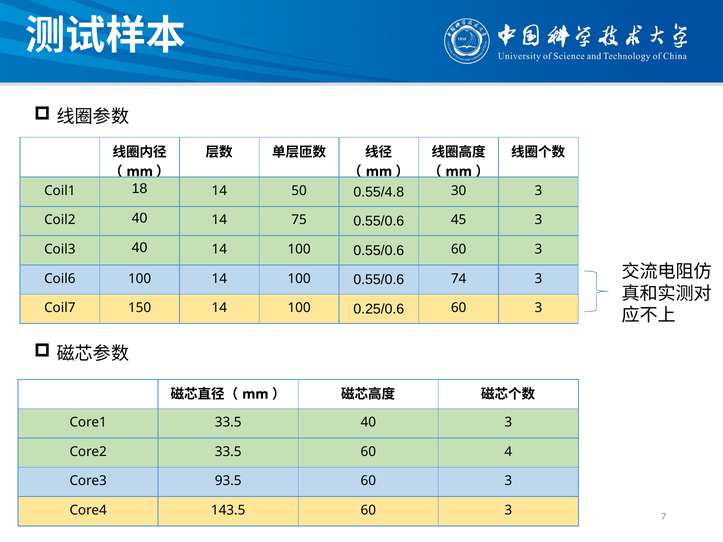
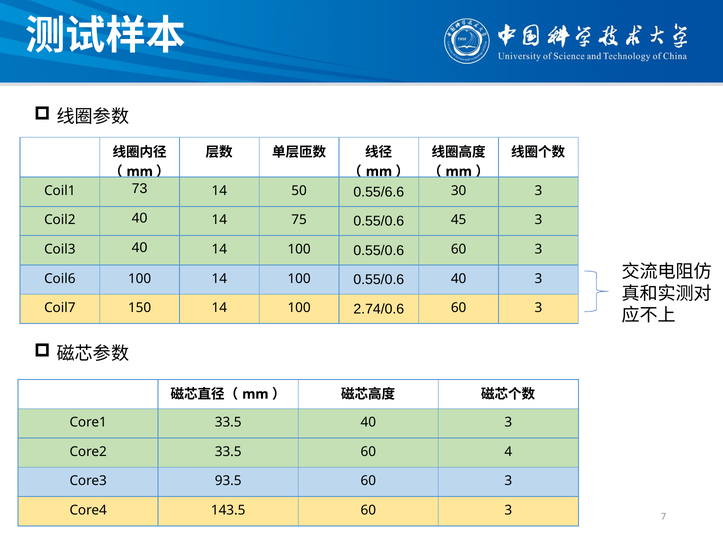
18: 18 -> 73
0.55/4.8: 0.55/4.8 -> 0.55/6.6
0.55/0.6 74: 74 -> 40
0.25/0.6: 0.25/0.6 -> 2.74/0.6
